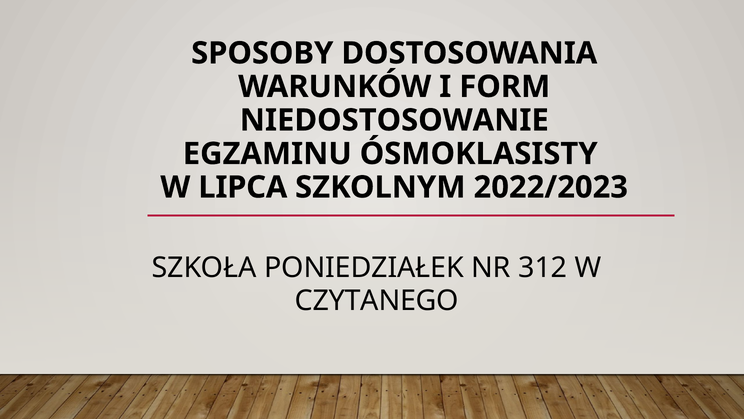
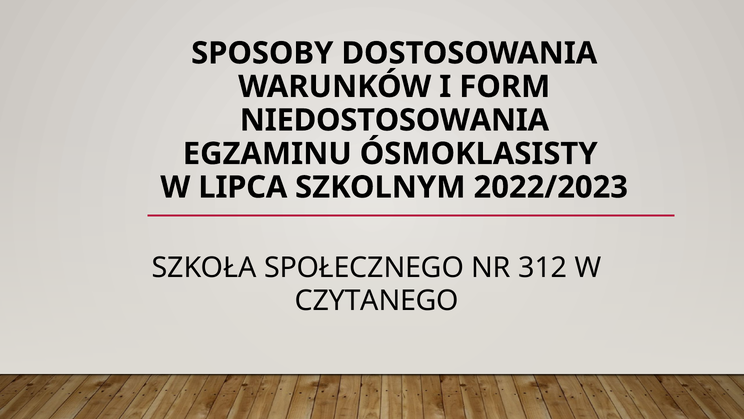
NIEDOSTOSOWANIE: NIEDOSTOSOWANIE -> NIEDOSTOSOWANIA
PONIEDZIAŁEK: PONIEDZIAŁEK -> SPOŁECZNEGO
